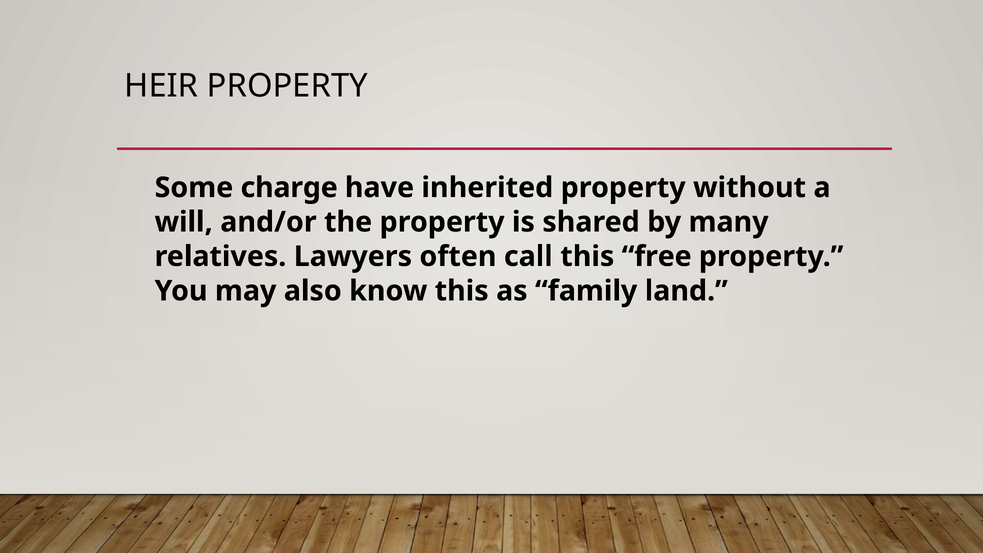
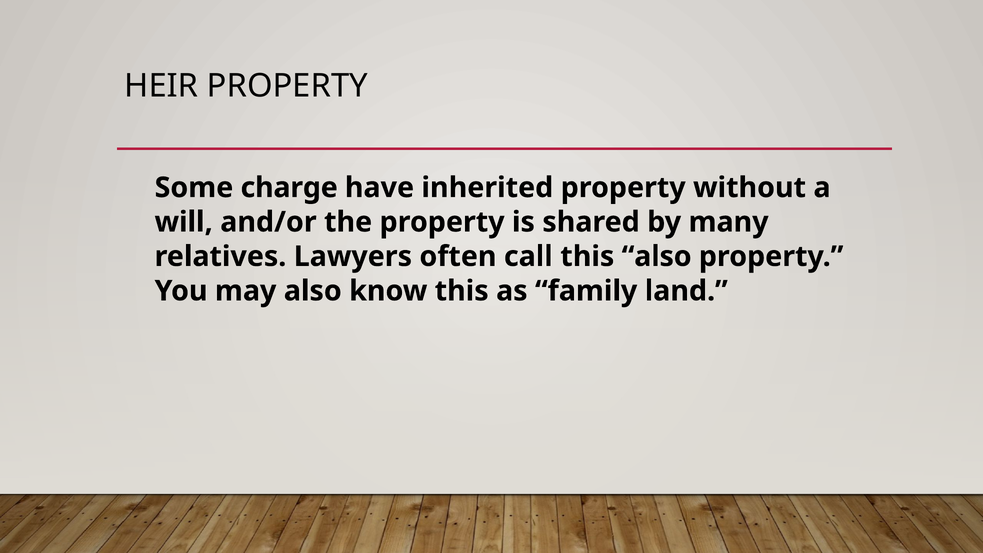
this free: free -> also
